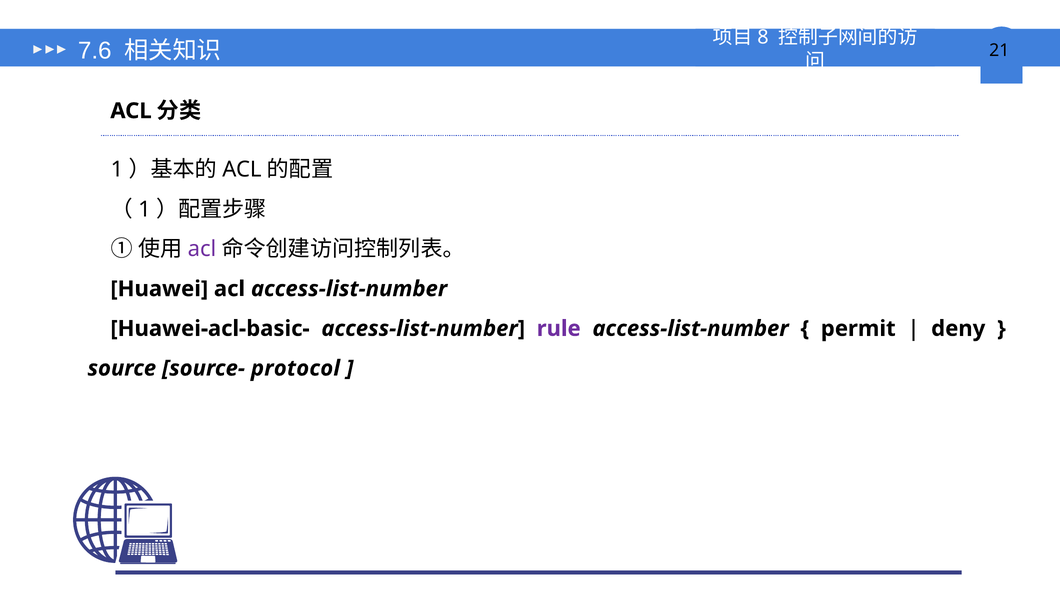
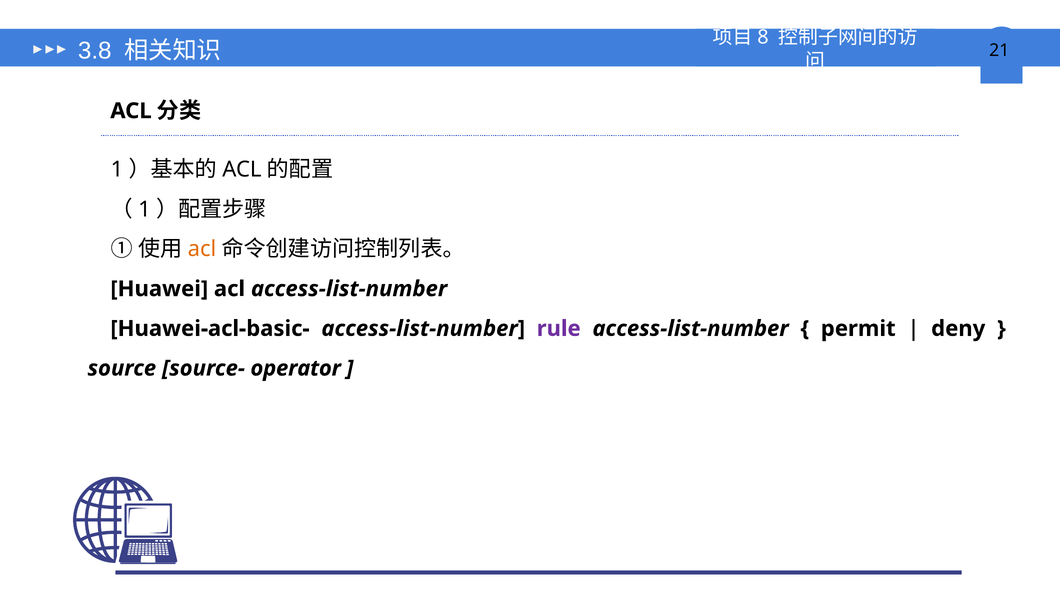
7.6: 7.6 -> 3.8
acl at (202, 249) colour: purple -> orange
protocol: protocol -> operator
